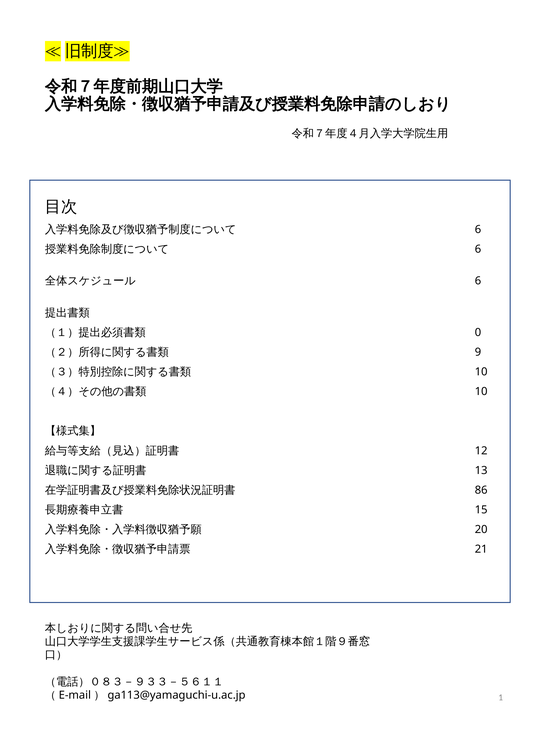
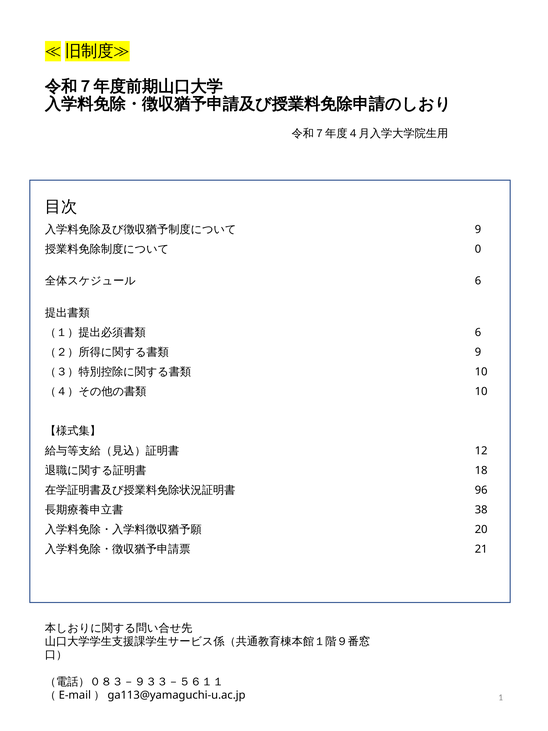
6 at (478, 229): 6 -> 9
6 at (478, 249): 6 -> 0
0 at (478, 332): 0 -> 6
13: 13 -> 18
86: 86 -> 96
15: 15 -> 38
